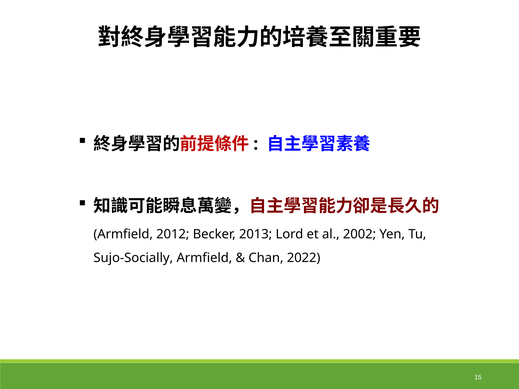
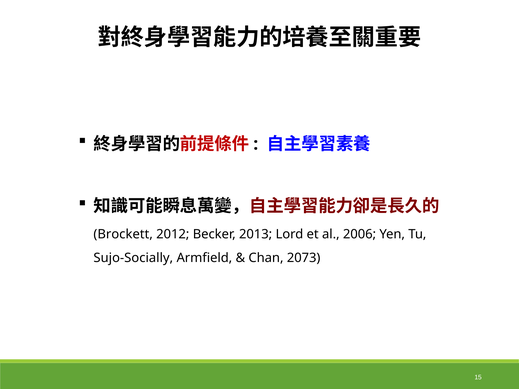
Armfield at (123, 234): Armfield -> Brockett
2002: 2002 -> 2006
2022: 2022 -> 2073
